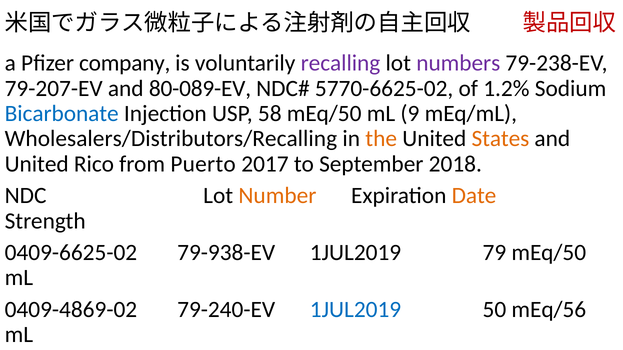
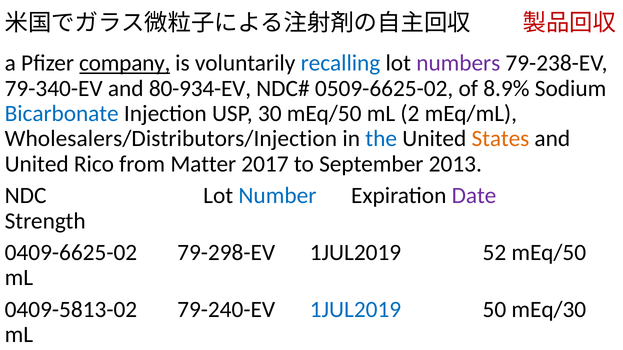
company underline: none -> present
recalling colour: purple -> blue
79-207-EV: 79-207-EV -> 79-340-EV
80-089-EV: 80-089-EV -> 80-934-EV
5770-6625-02: 5770-6625-02 -> 0509-6625-02
1.2%: 1.2% -> 8.9%
58: 58 -> 30
9: 9 -> 2
Wholesalers/Distributors/Recalling: Wholesalers/Distributors/Recalling -> Wholesalers/Distributors/Injection
the colour: orange -> blue
Puerto: Puerto -> Matter
2018: 2018 -> 2013
Number colour: orange -> blue
Date colour: orange -> purple
79-938-EV: 79-938-EV -> 79-298-EV
79: 79 -> 52
0409-4869-02: 0409-4869-02 -> 0409-5813-02
mEq/56: mEq/56 -> mEq/30
